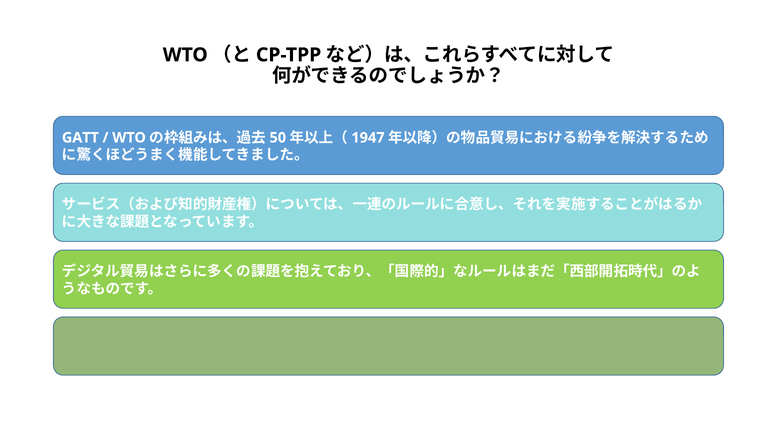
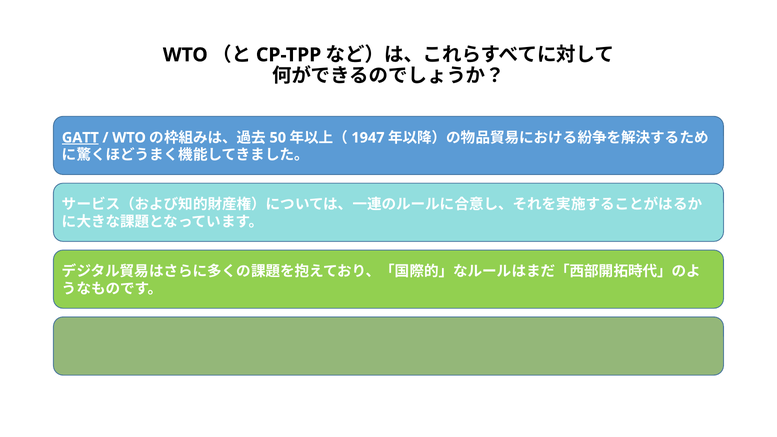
GATT underline: none -> present
